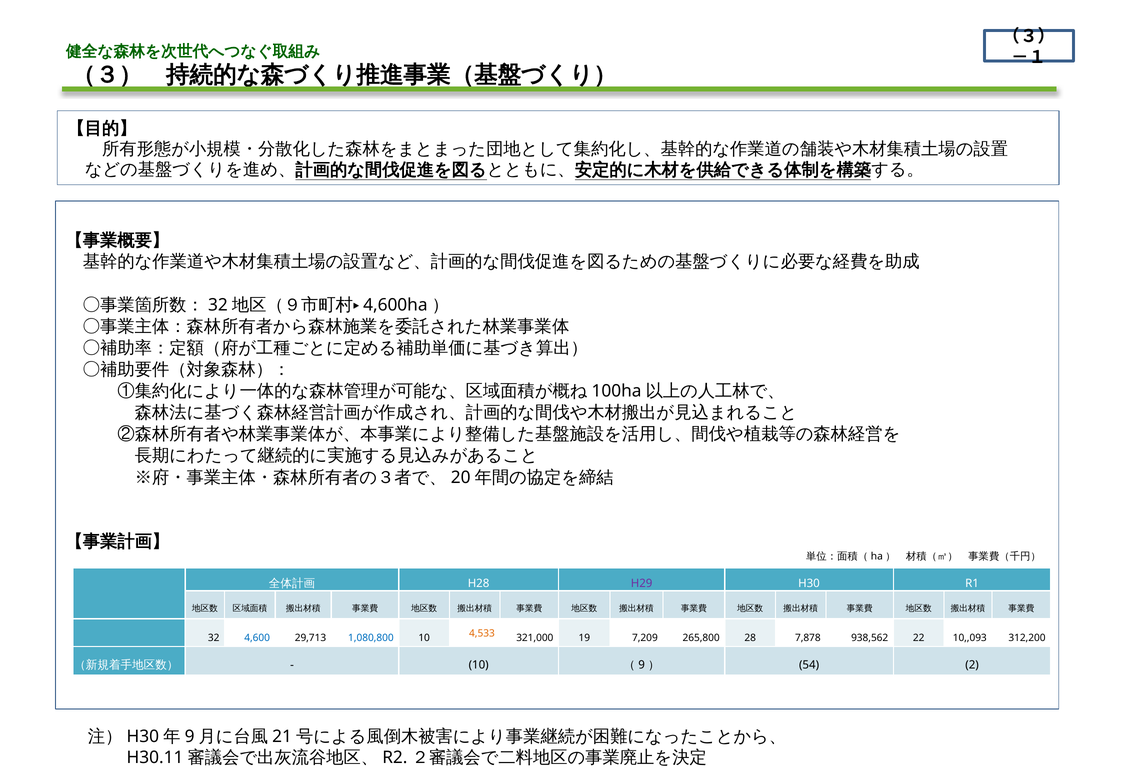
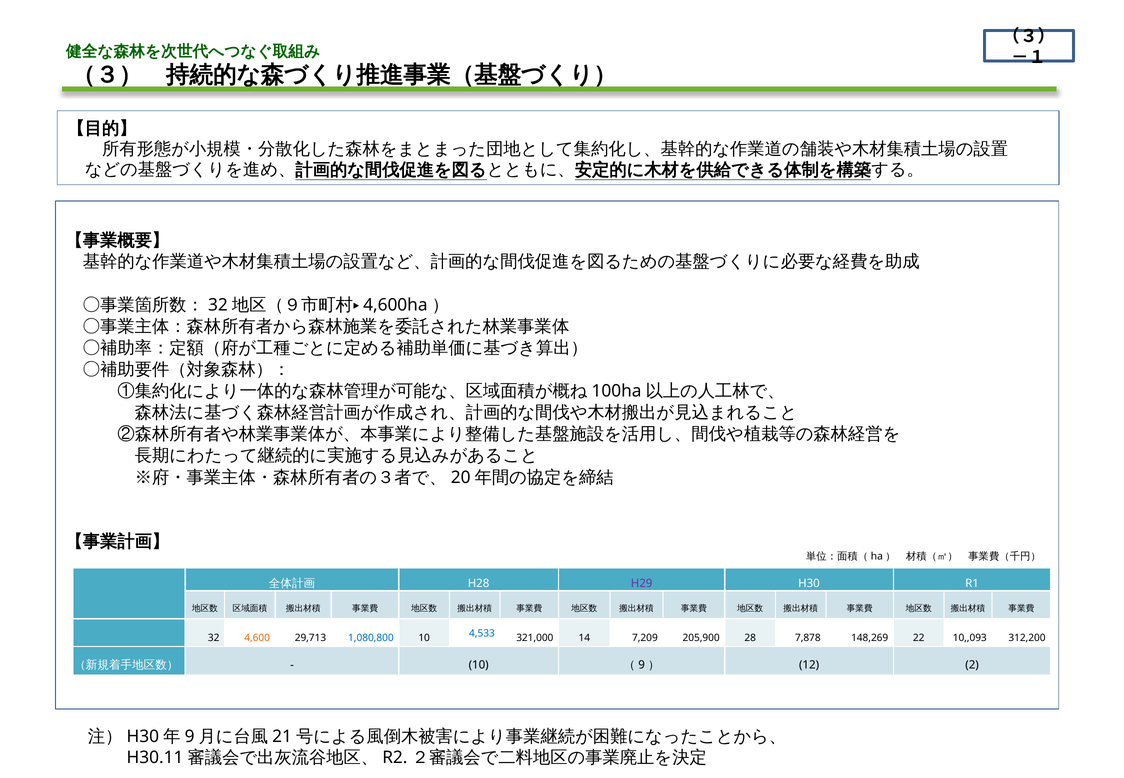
4,600 colour: blue -> orange
4,533 colour: orange -> blue
19: 19 -> 14
265,800: 265,800 -> 205,900
938,562: 938,562 -> 148,269
54: 54 -> 12
